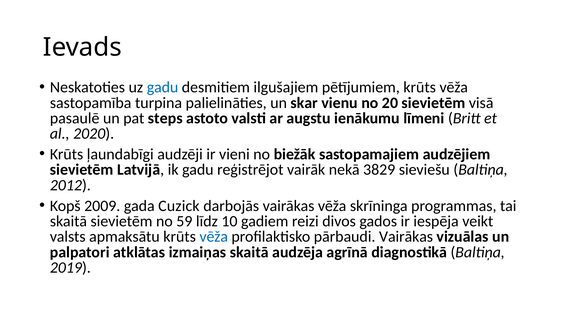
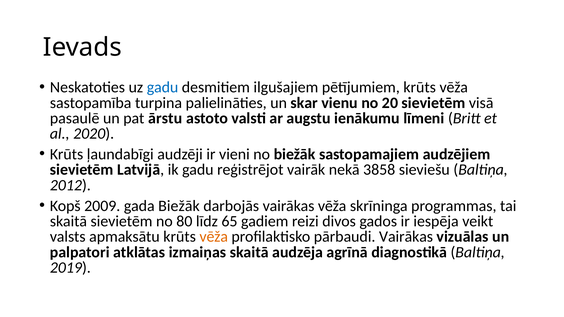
steps: steps -> ārstu
3829: 3829 -> 3858
gada Cuzick: Cuzick -> Biežāk
59: 59 -> 80
10: 10 -> 65
vēža at (214, 237) colour: blue -> orange
